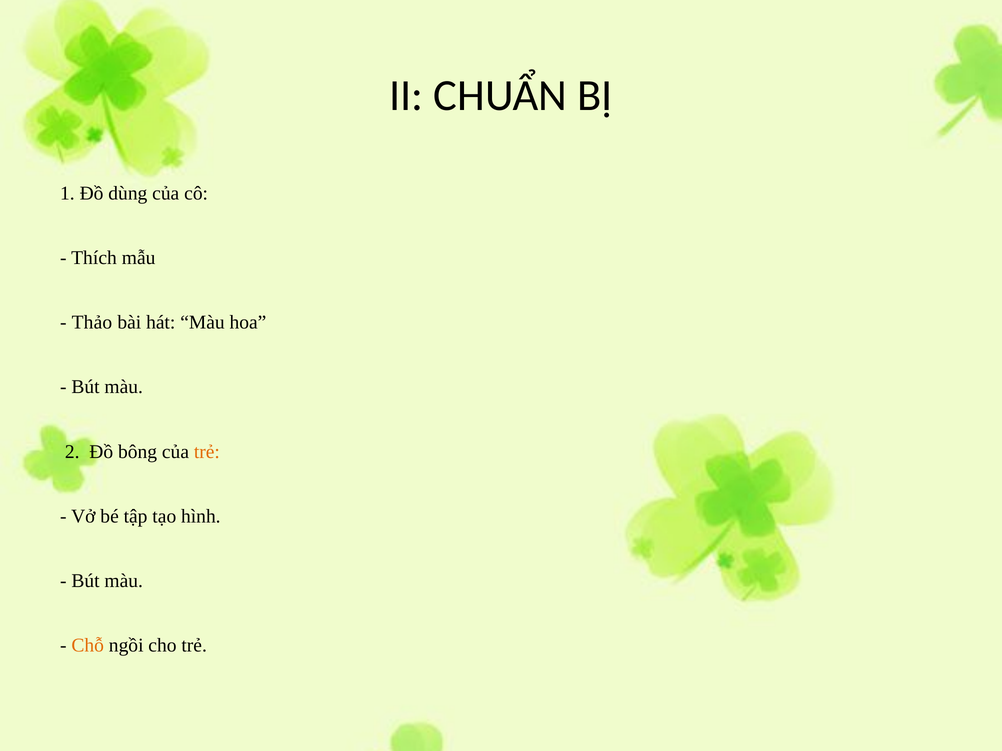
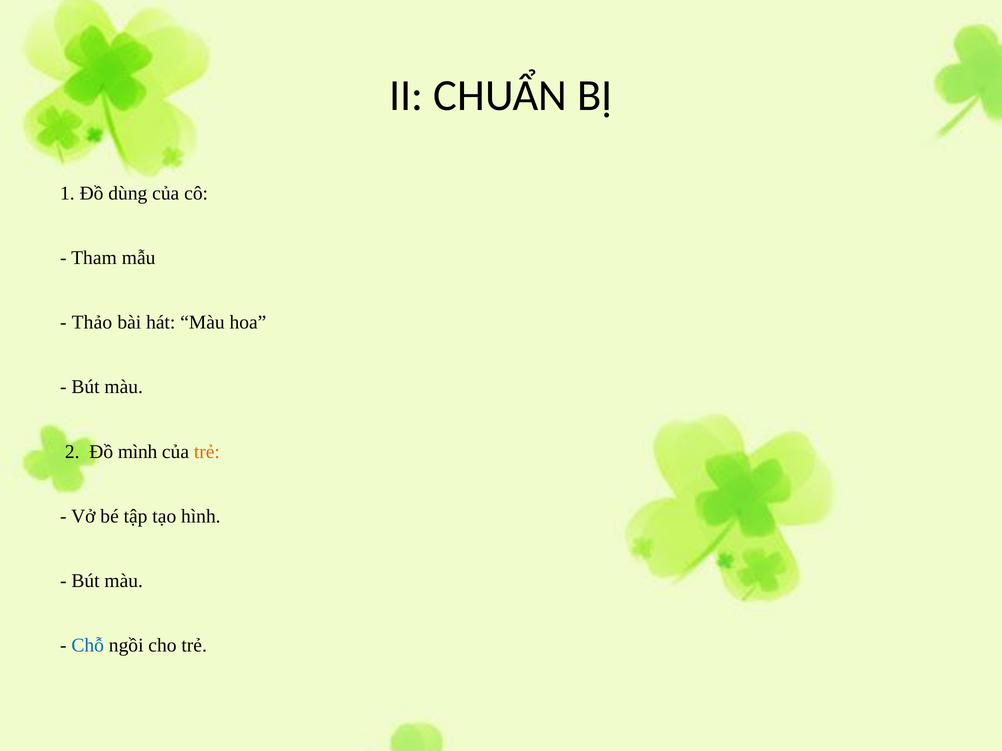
Thích: Thích -> Tham
bông: bông -> mình
Chỗ colour: orange -> blue
